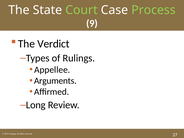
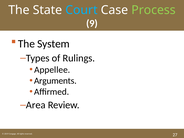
Court colour: light green -> light blue
Verdict: Verdict -> System
Long: Long -> Area
